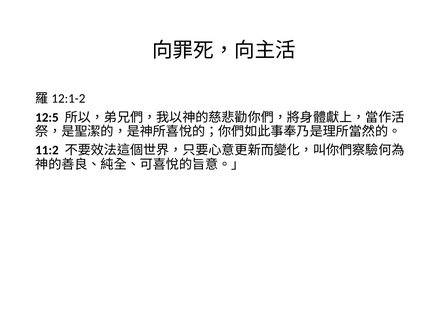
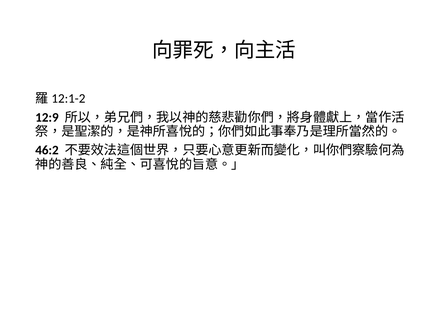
12:5: 12:5 -> 12:9
11:2: 11:2 -> 46:2
